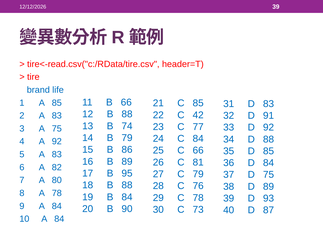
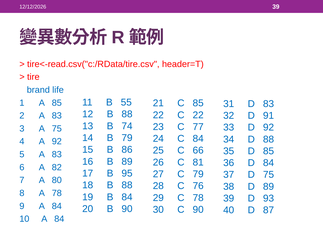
B 66: 66 -> 55
C 42: 42 -> 22
C 73: 73 -> 90
